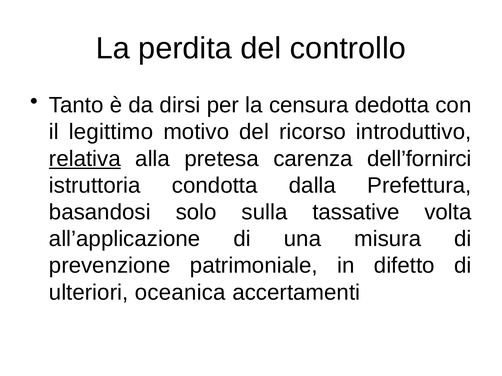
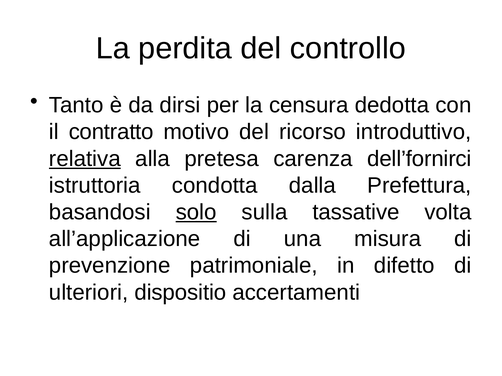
legittimo: legittimo -> contratto
solo underline: none -> present
oceanica: oceanica -> dispositio
